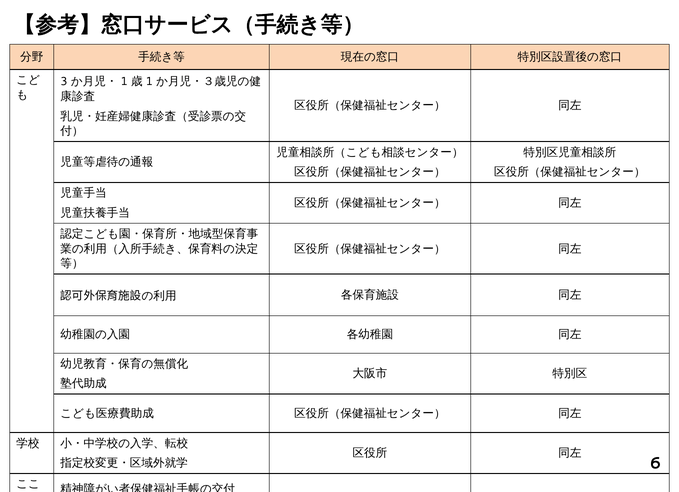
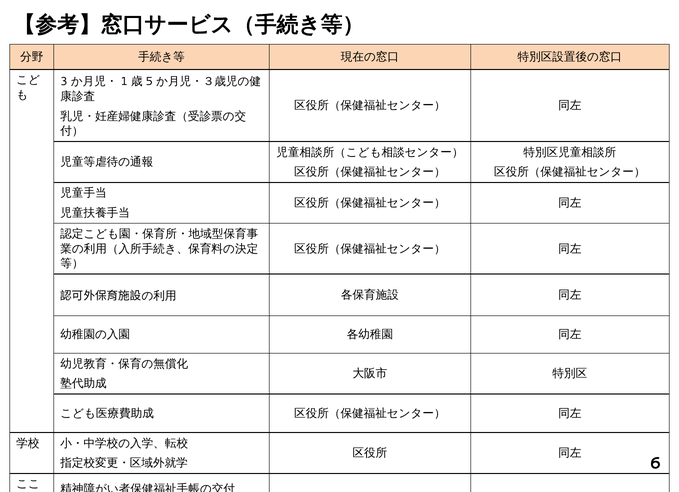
1 at (149, 82): 1 -> 5
